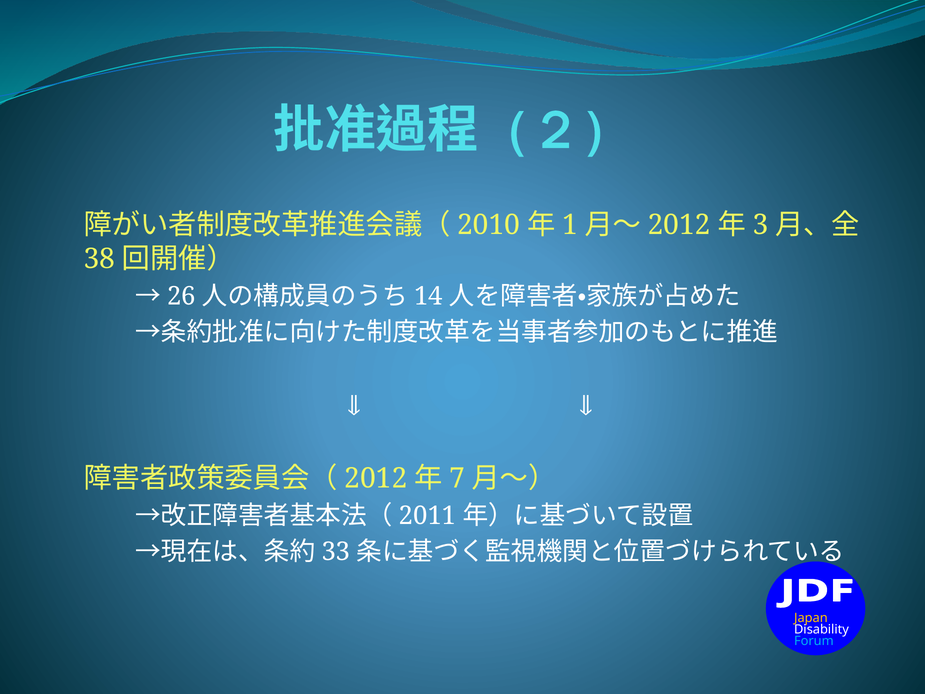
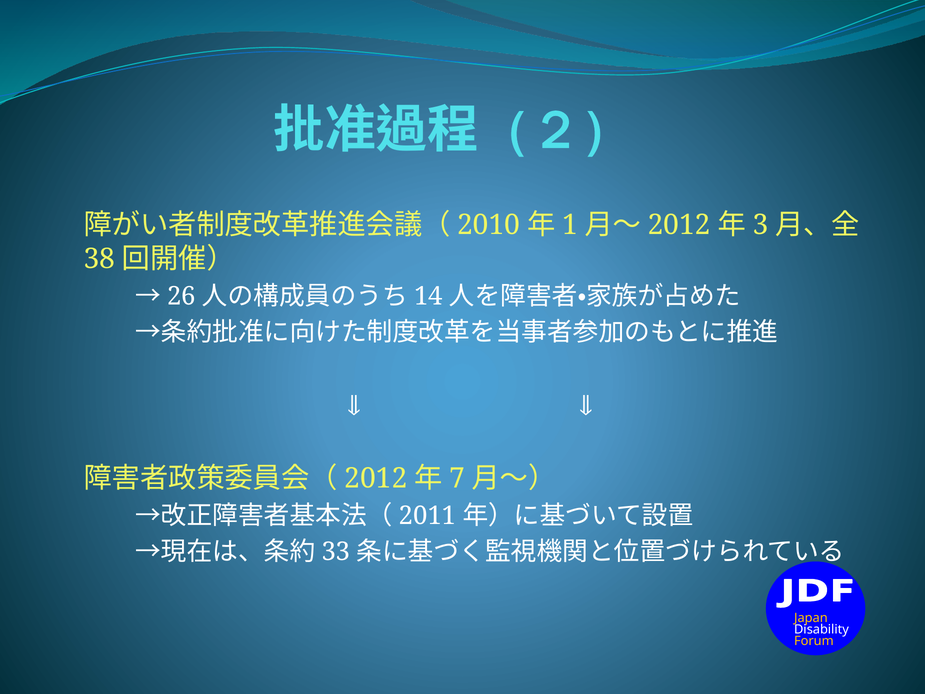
Forum colour: light blue -> yellow
